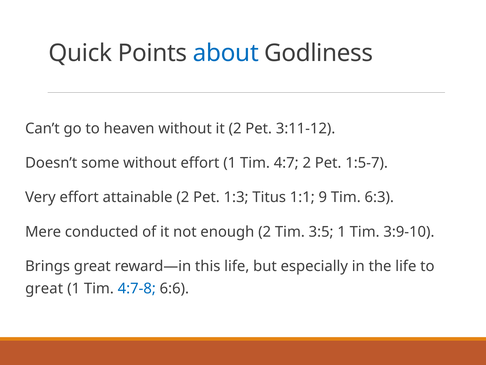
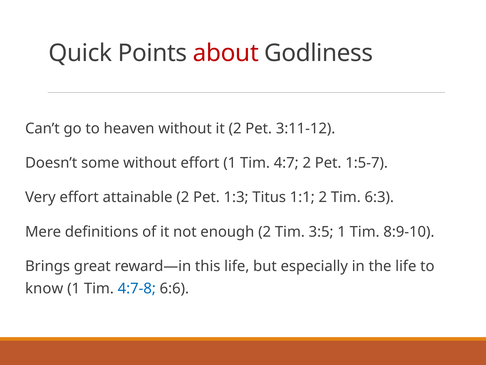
about colour: blue -> red
1:1 9: 9 -> 2
conducted: conducted -> definitions
3:9-10: 3:9-10 -> 8:9-10
great at (44, 288): great -> know
